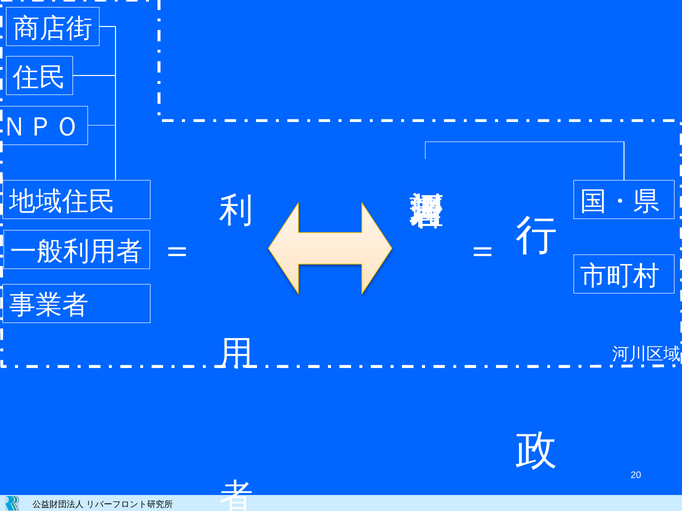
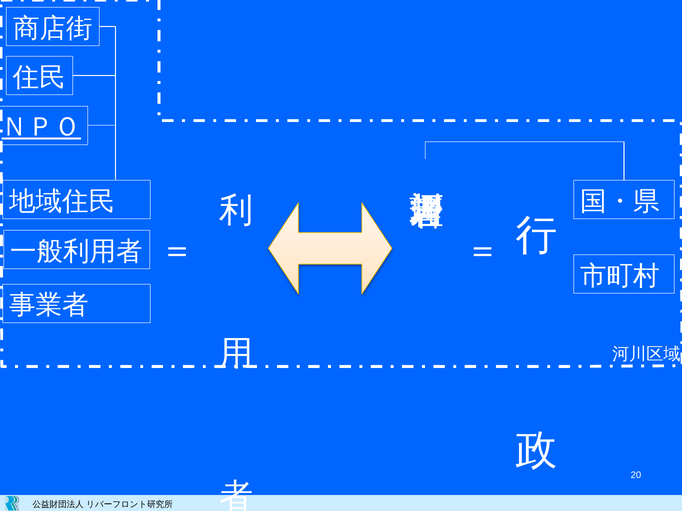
ＮＰＯ underline: none -> present
